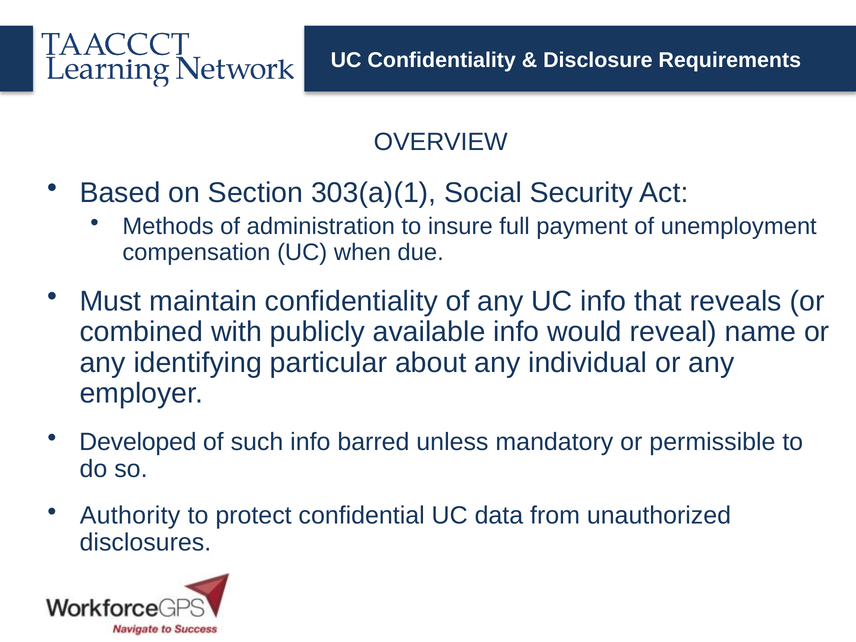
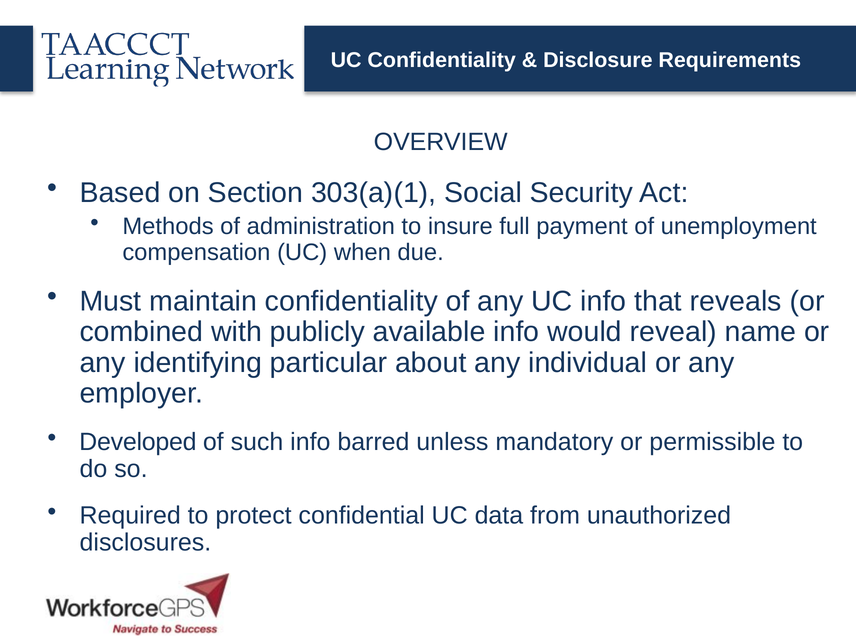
Authority: Authority -> Required
